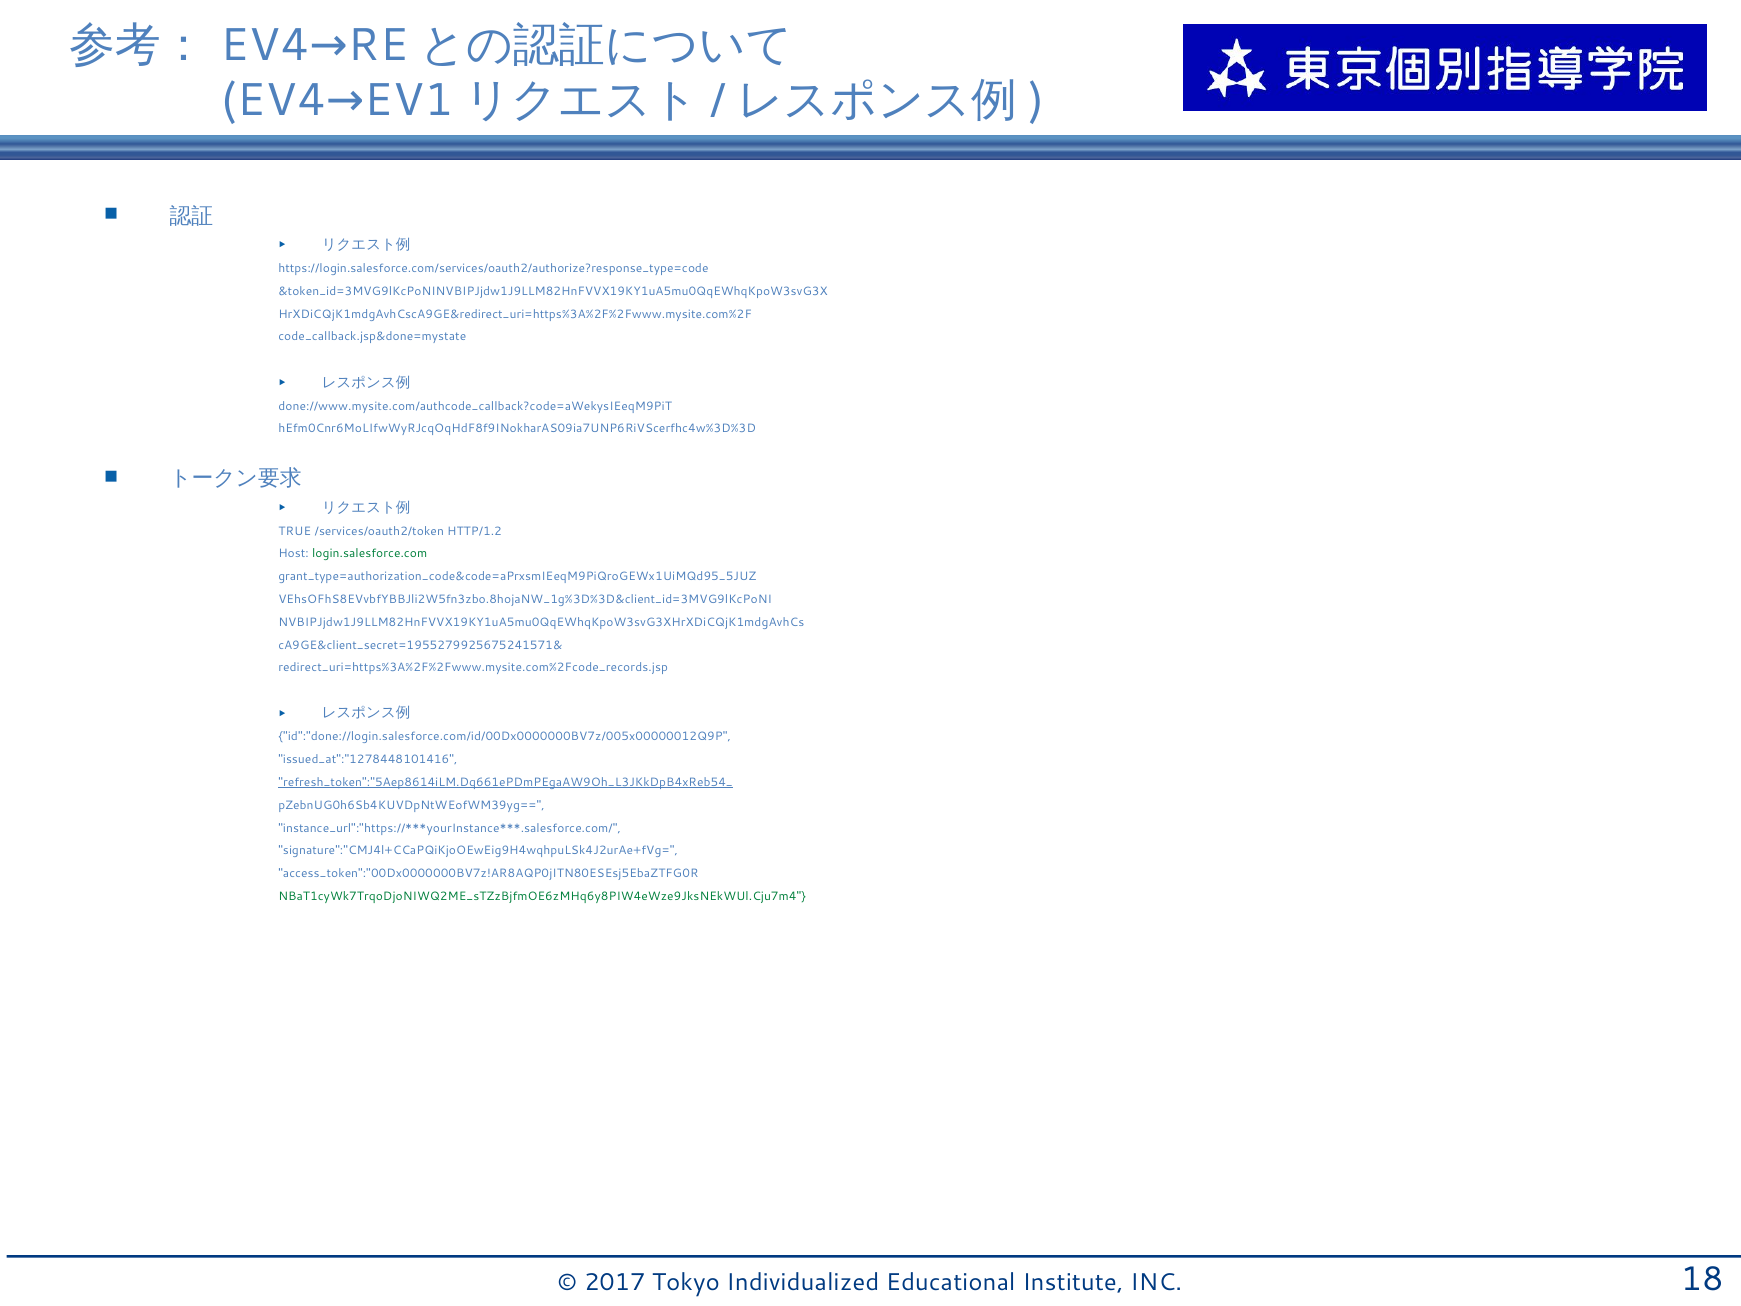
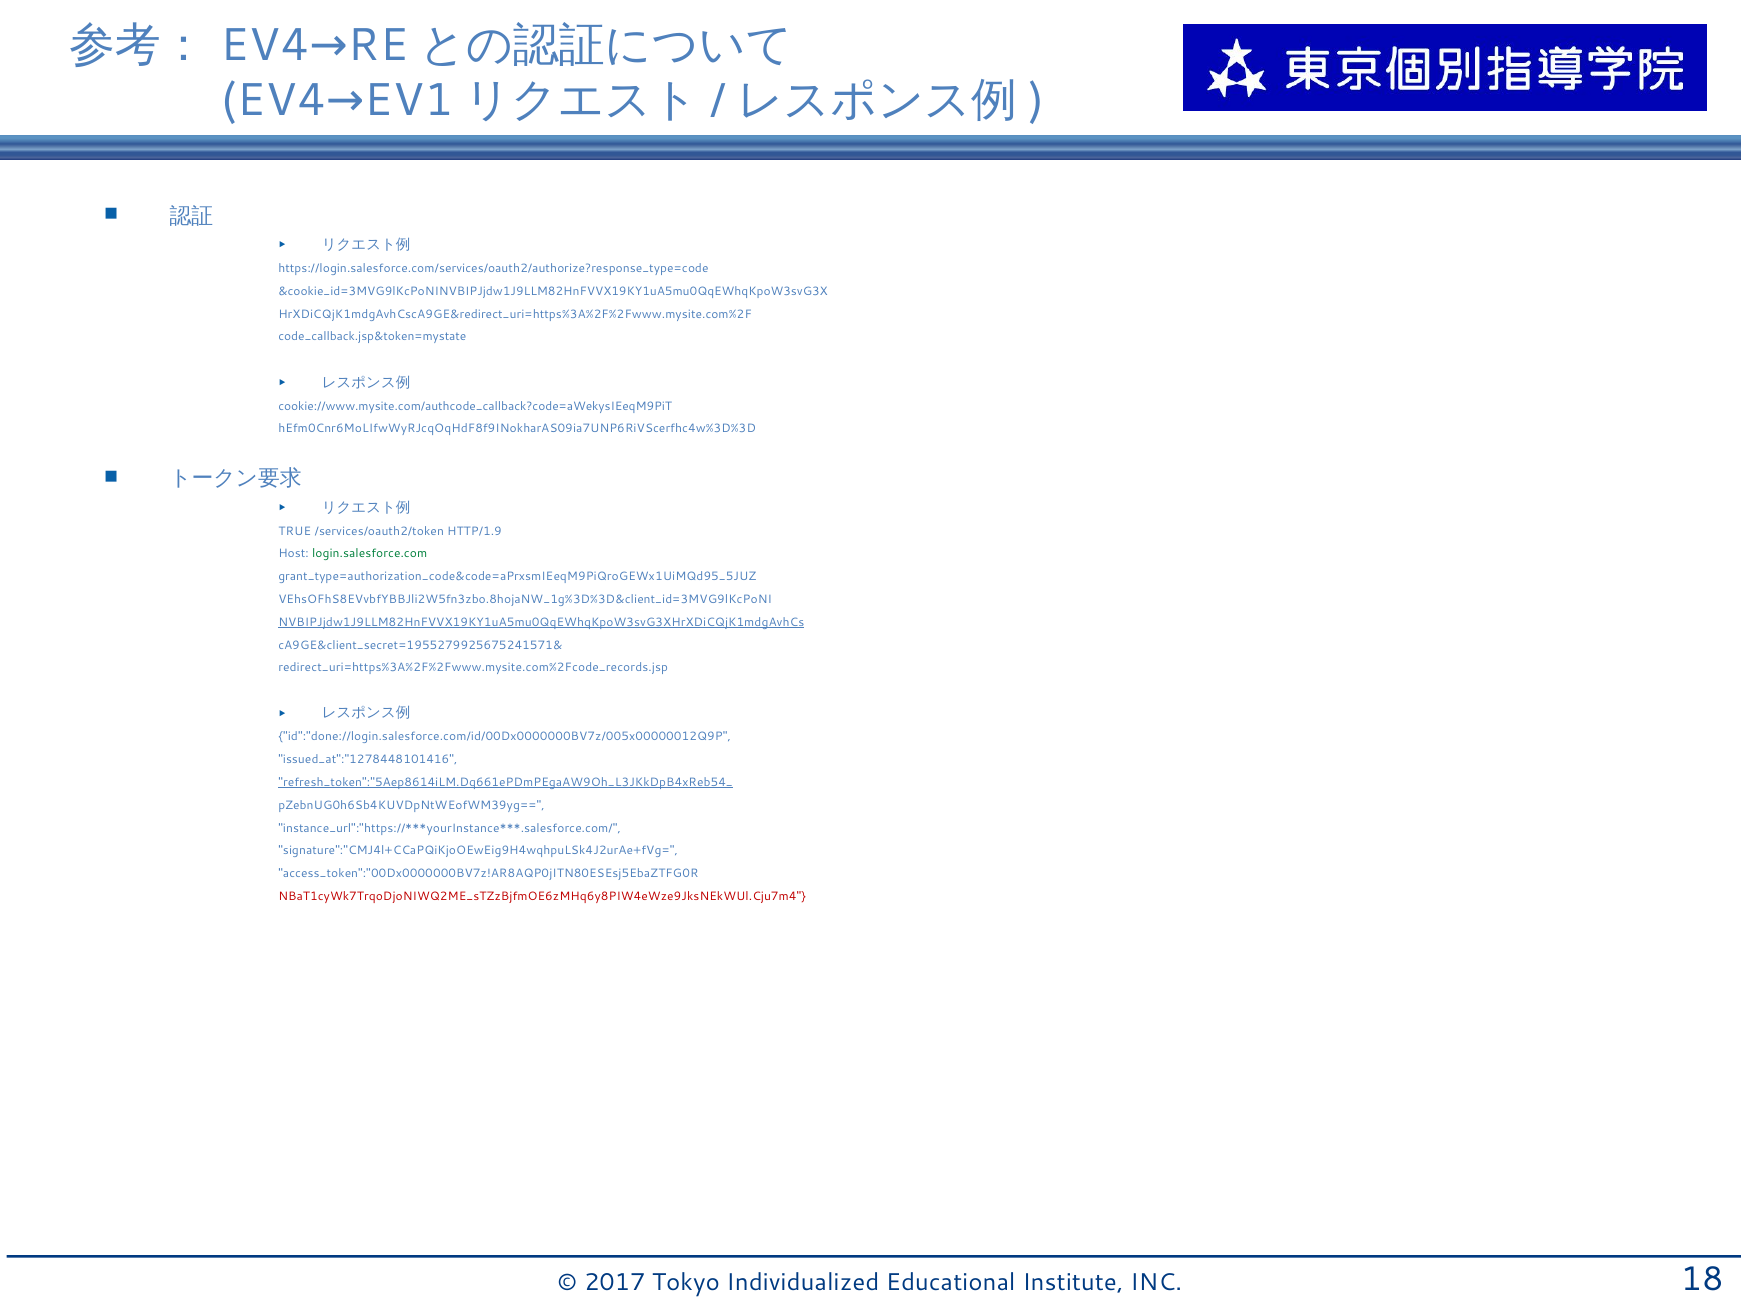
&token_id=3MVG9lKcPoNINVBIPJjdw1J9LLM82HnFVVX19KY1uA5mu0QqEWhqKpoW3svG3X: &token_id=3MVG9lKcPoNINVBIPJjdw1J9LLM82HnFVVX19KY1uA5mu0QqEWhqKpoW3svG3X -> &cookie_id=3MVG9lKcPoNINVBIPJjdw1J9LLM82HnFVVX19KY1uA5mu0QqEWhqKpoW3svG3X
code_callback.jsp&done=mystate: code_callback.jsp&done=mystate -> code_callback.jsp&token=mystate
done://www.mysite.com/authcode_callback?code=aWekysIEeqM9PiT: done://www.mysite.com/authcode_callback?code=aWekysIEeqM9PiT -> cookie://www.mysite.com/authcode_callback?code=aWekysIEeqM9PiT
HTTP/1.2: HTTP/1.2 -> HTTP/1.9
NVBIPJjdw1J9LLM82HnFVVX19KY1uA5mu0QqEWhqKpoW3svG3XHrXDiCQjK1mdgAvhCs underline: none -> present
NBaT1cyWk7TrqoDjoNIWQ2ME_sTZzBjfmOE6zMHq6y8PIW4eWze9JksNEkWUl.Cju7m4 colour: green -> red
